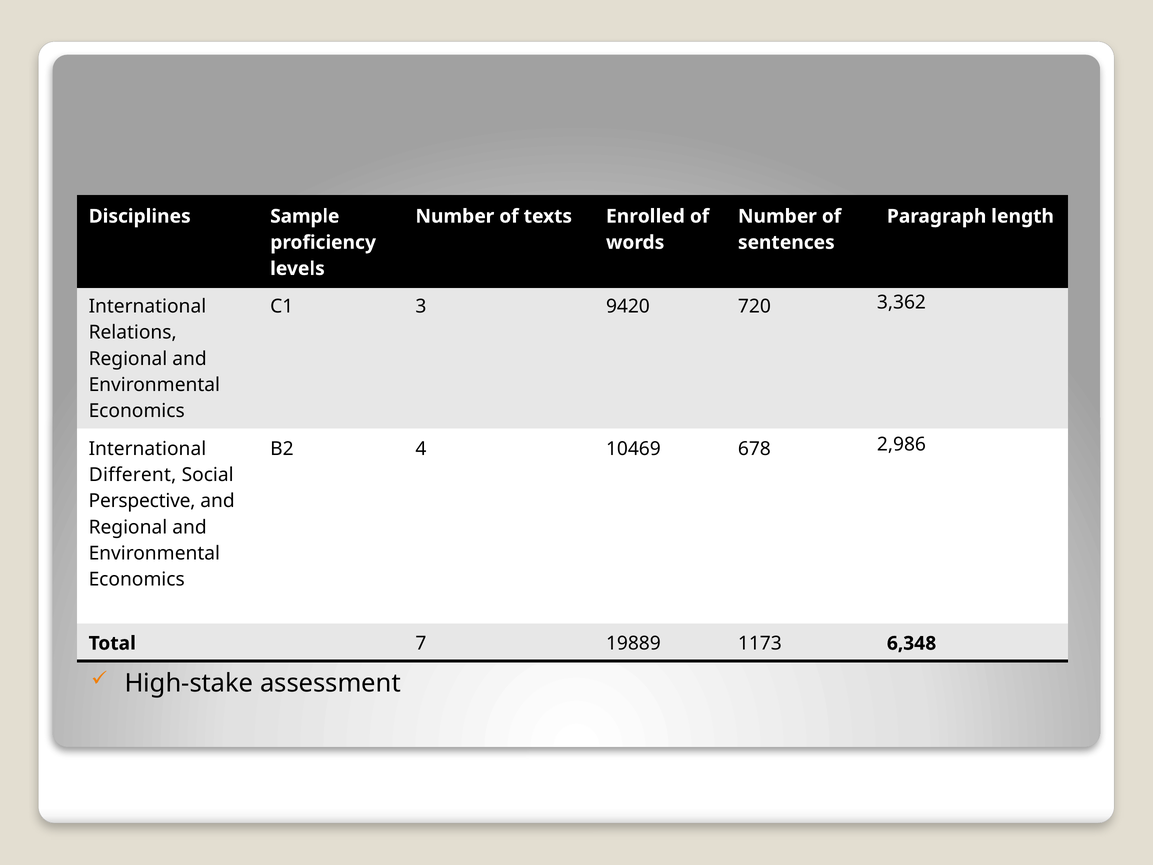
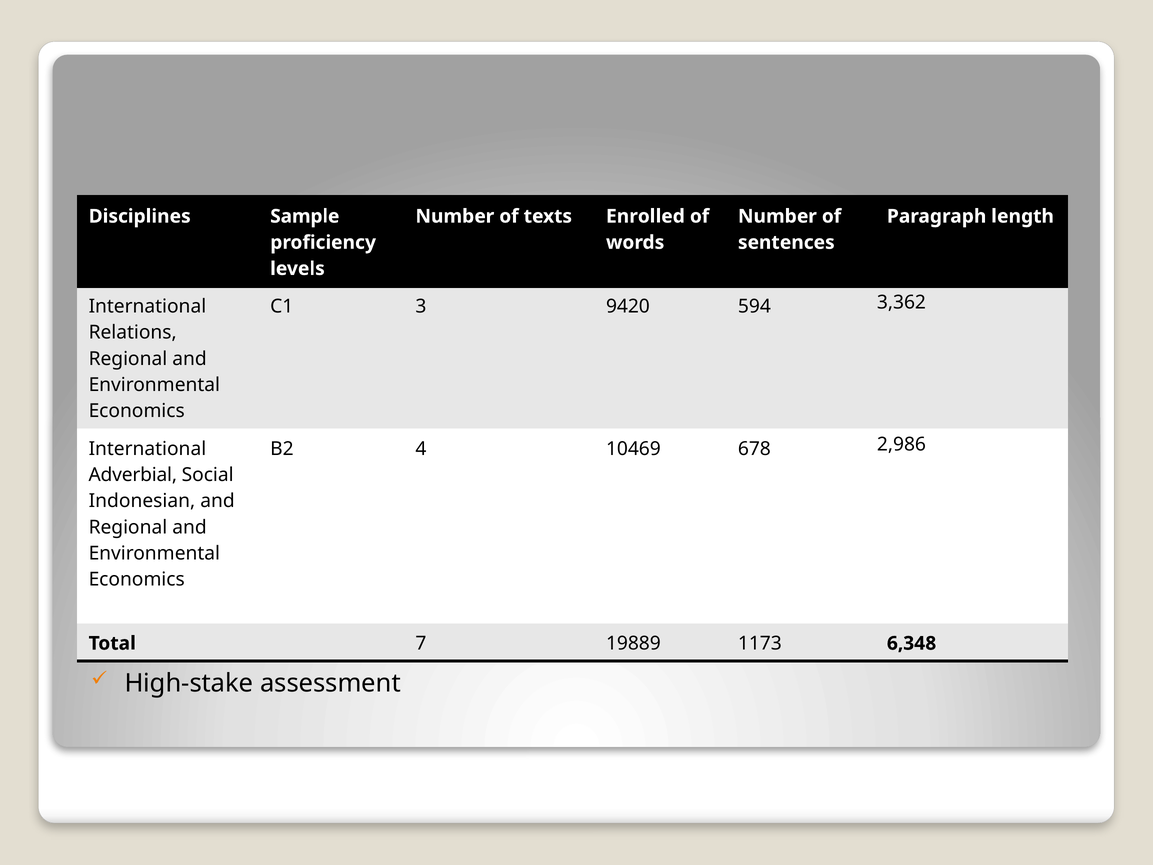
720: 720 -> 594
Different: Different -> Adverbial
Perspective: Perspective -> Indonesian
